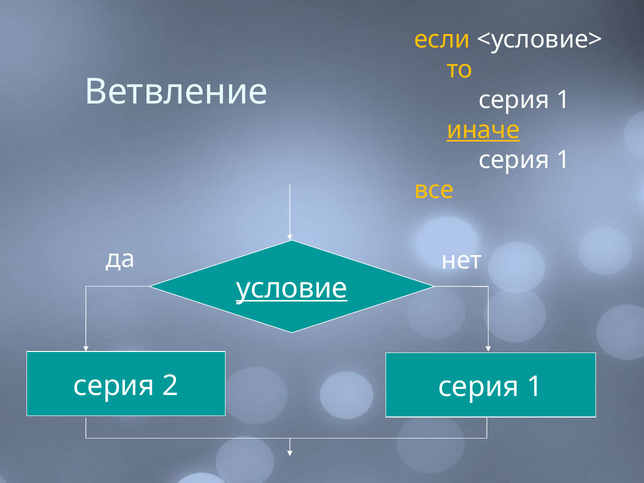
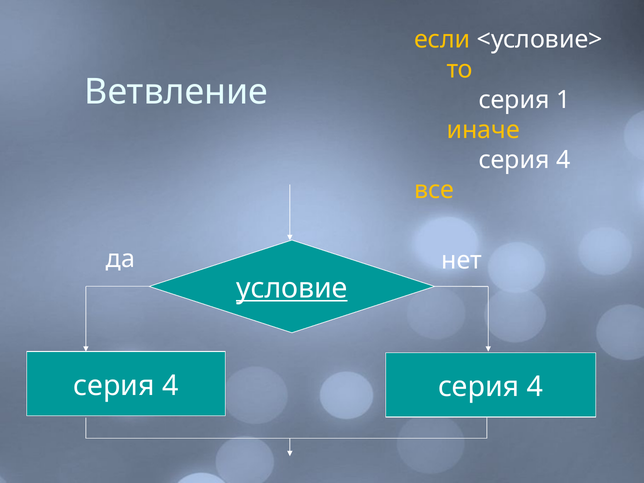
иначе underline: present -> none
1 at (563, 160): 1 -> 4
2 at (170, 386): 2 -> 4
1 at (535, 387): 1 -> 4
